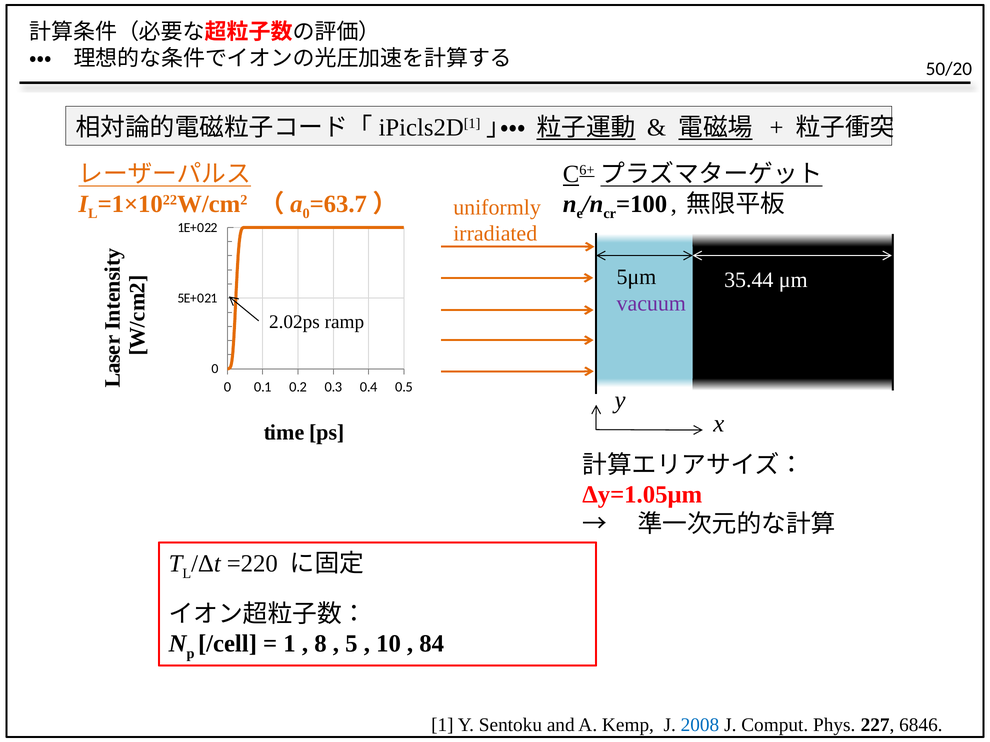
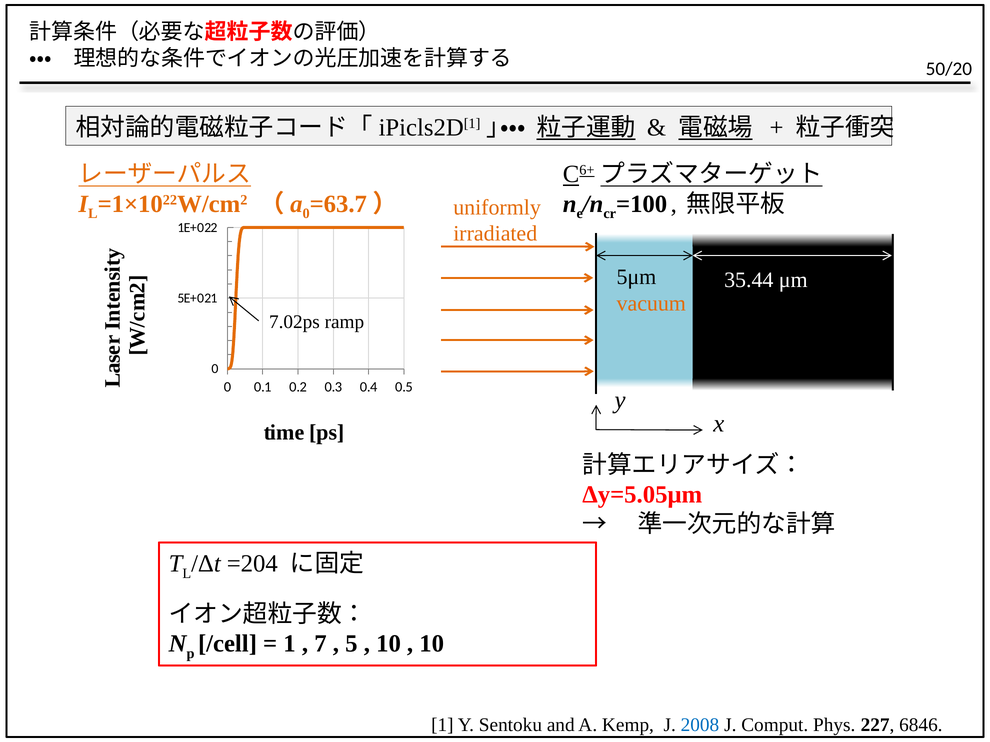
vacuum colour: purple -> orange
2.02ps: 2.02ps -> 7.02ps
Δy=1.05μm: Δy=1.05μm -> Δy=5.05μm
=220: =220 -> =204
8: 8 -> 7
84 at (432, 644): 84 -> 10
